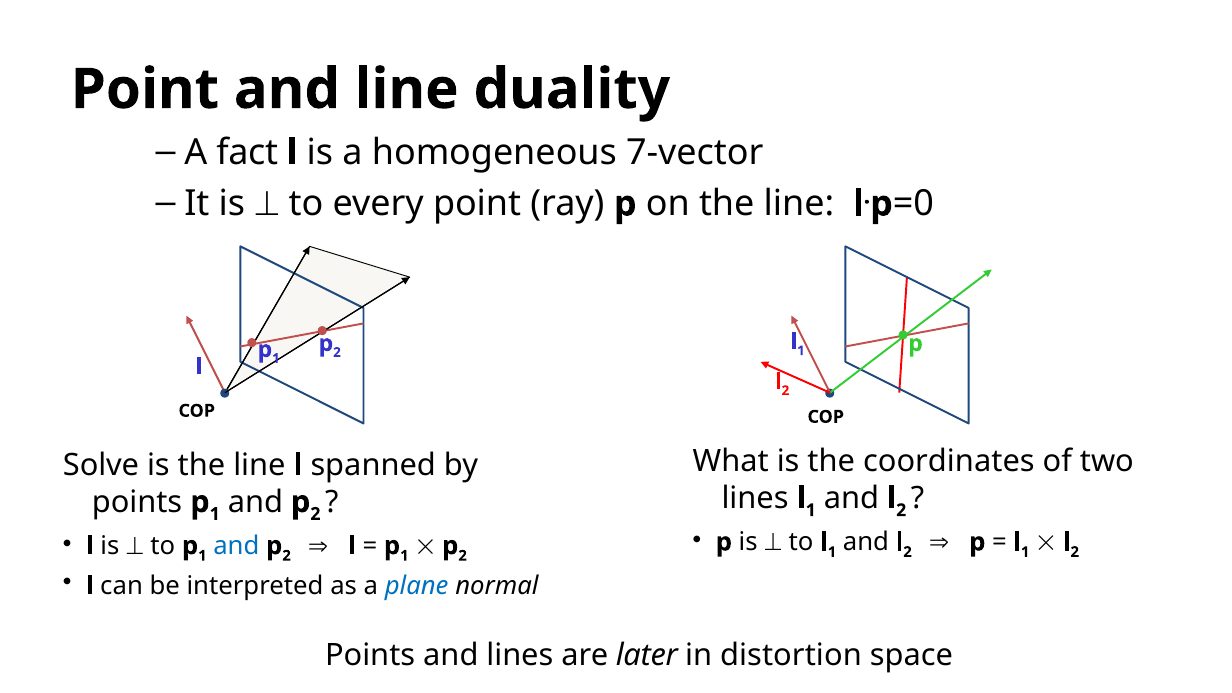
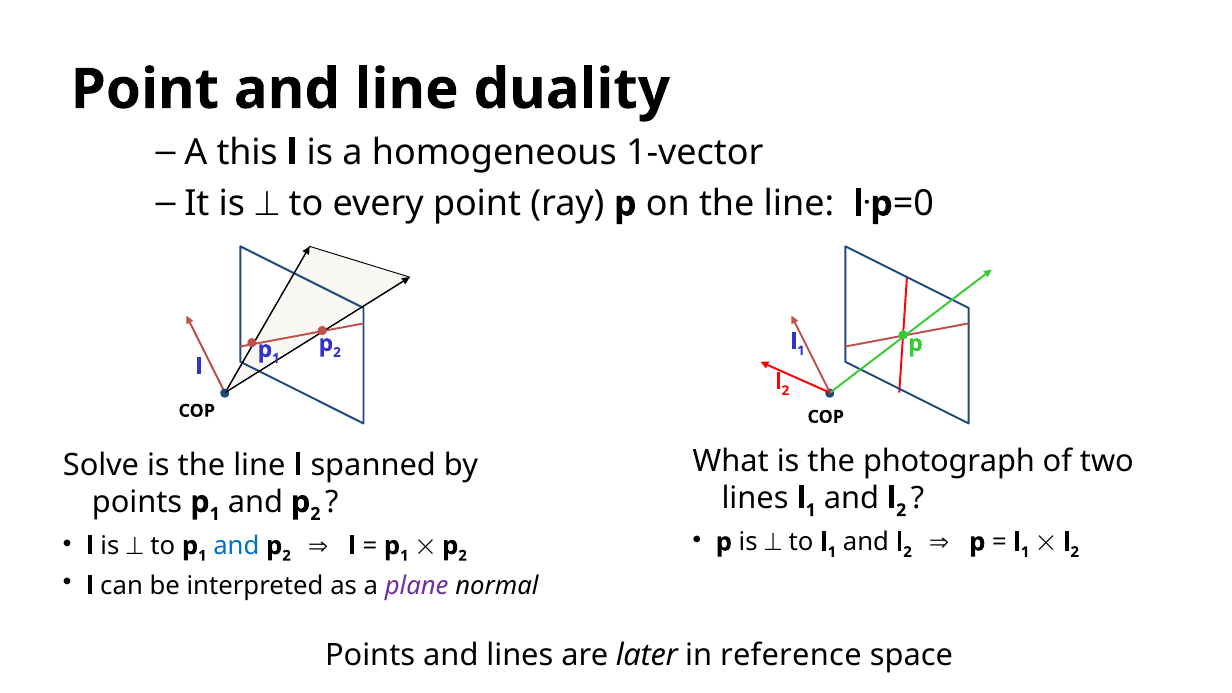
fact: fact -> this
7-vector: 7-vector -> 1-vector
coordinates: coordinates -> photograph
plane colour: blue -> purple
distortion: distortion -> reference
